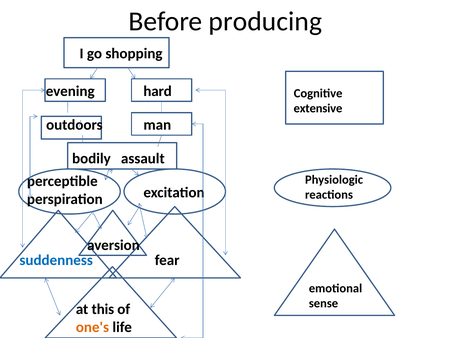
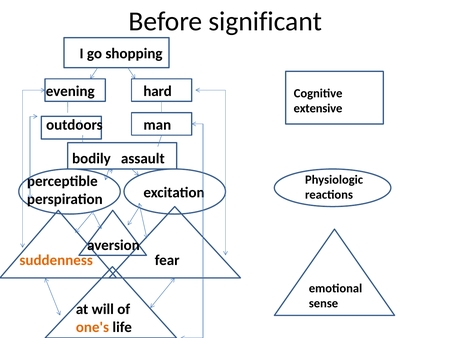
producing: producing -> significant
suddenness colour: blue -> orange
this: this -> will
